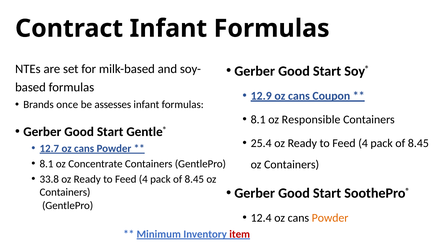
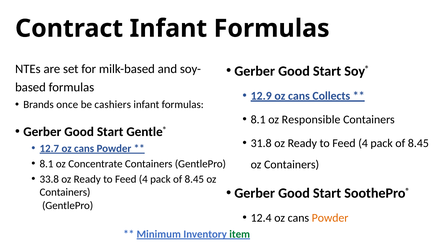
Coupon: Coupon -> Collects
assesses: assesses -> cashiers
25.4: 25.4 -> 31.8
item colour: red -> green
